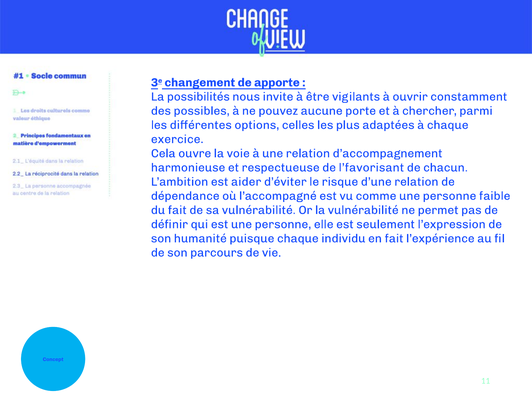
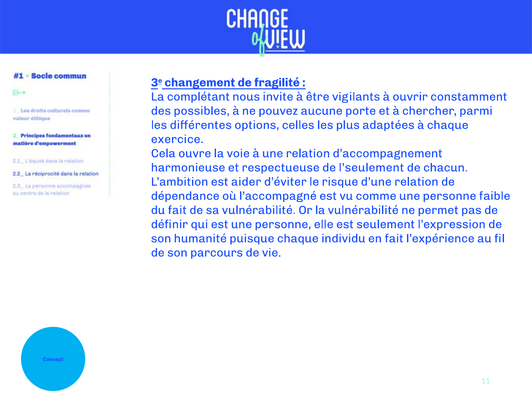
apporte: apporte -> fragilité
possibilités: possibilités -> complétant
l’favorisant: l’favorisant -> l’seulement
